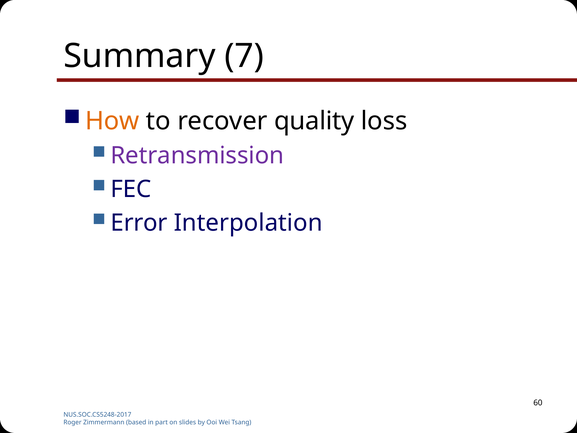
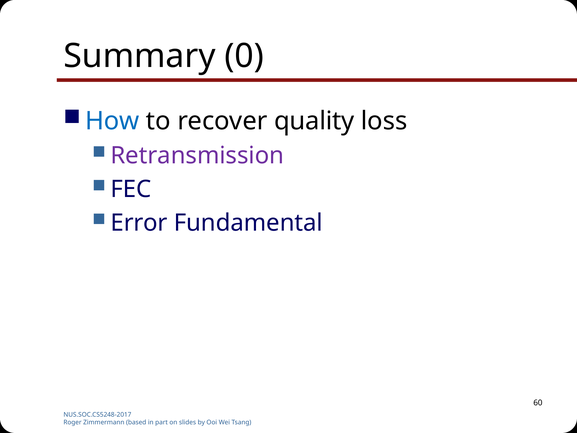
7: 7 -> 0
How colour: orange -> blue
Interpolation: Interpolation -> Fundamental
